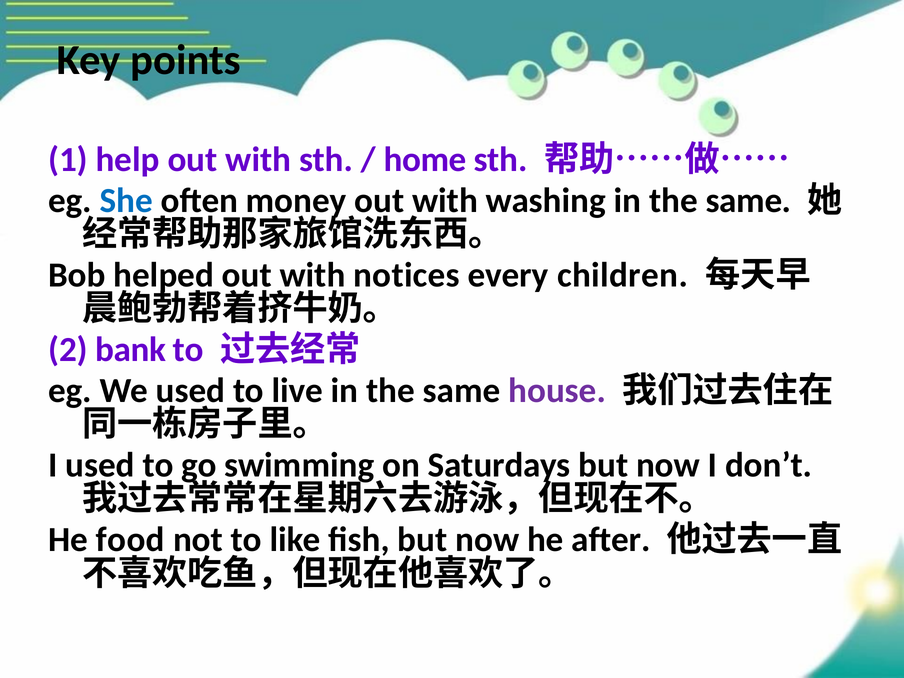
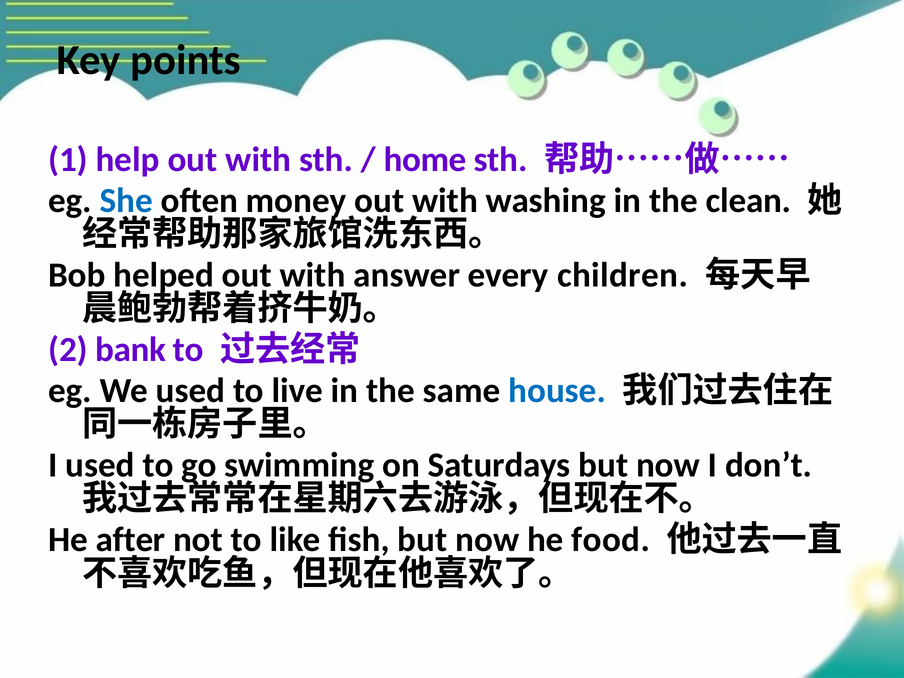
washing in the same: same -> clean
notices: notices -> answer
house colour: purple -> blue
food: food -> after
after: after -> food
